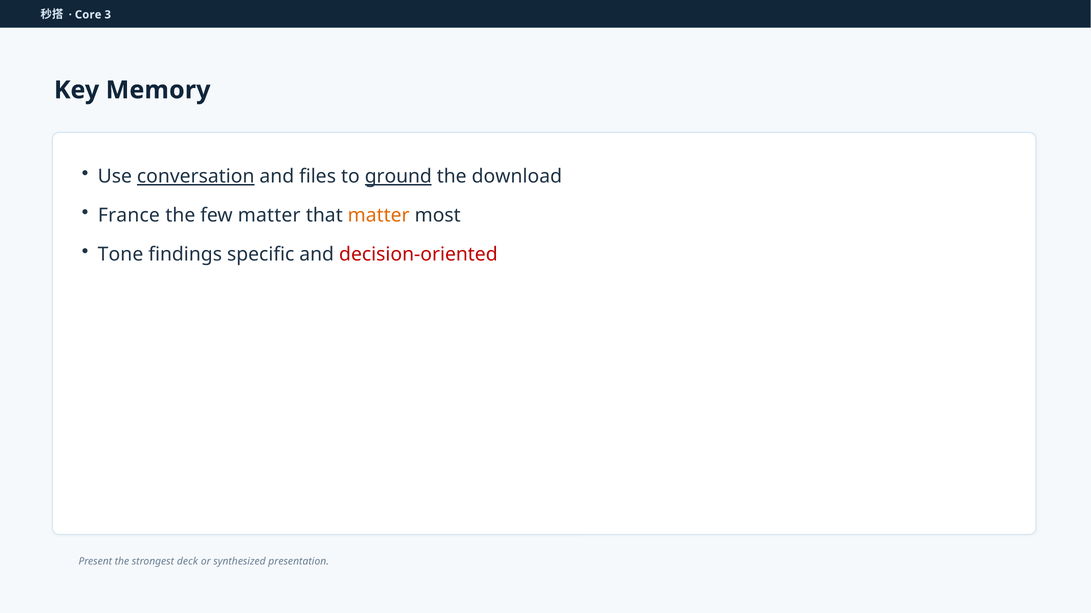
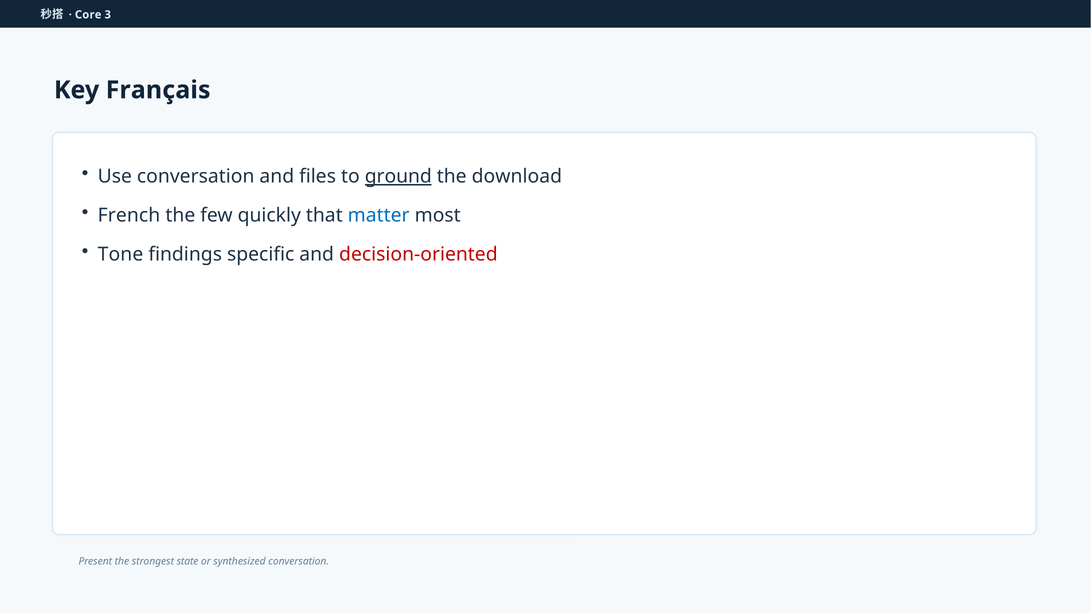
Memory: Memory -> Français
conversation at (196, 177) underline: present -> none
France: France -> French
few matter: matter -> quickly
matter at (379, 216) colour: orange -> blue
deck: deck -> state
synthesized presentation: presentation -> conversation
